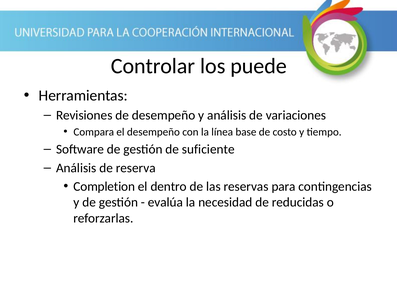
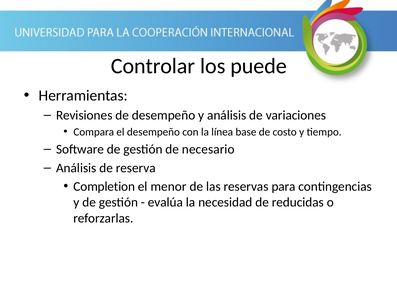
suficiente: suficiente -> necesario
dentro: dentro -> menor
